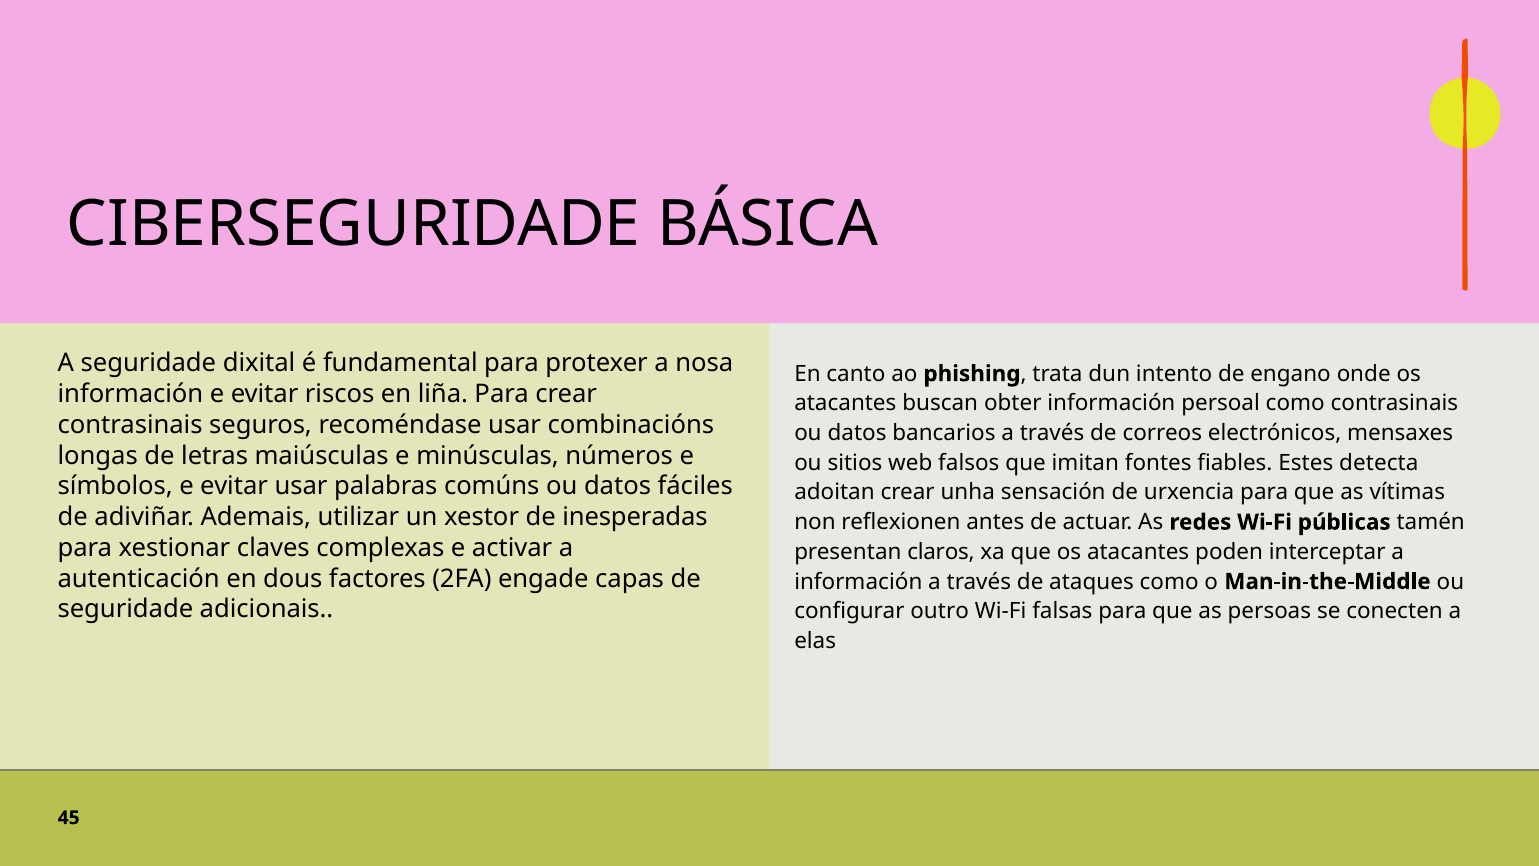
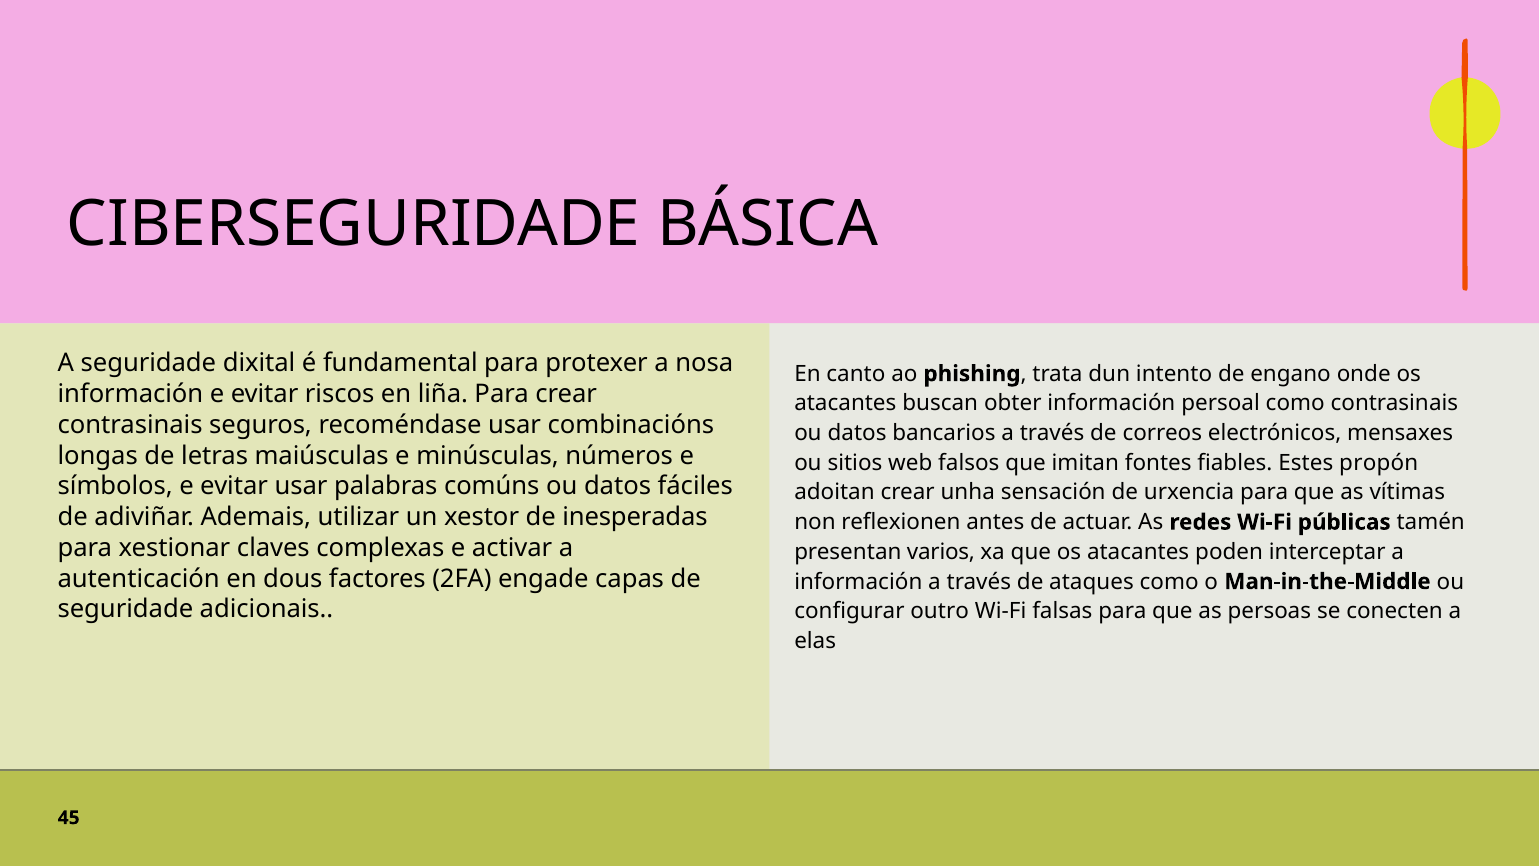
detecta: detecta -> propón
claros: claros -> varios
